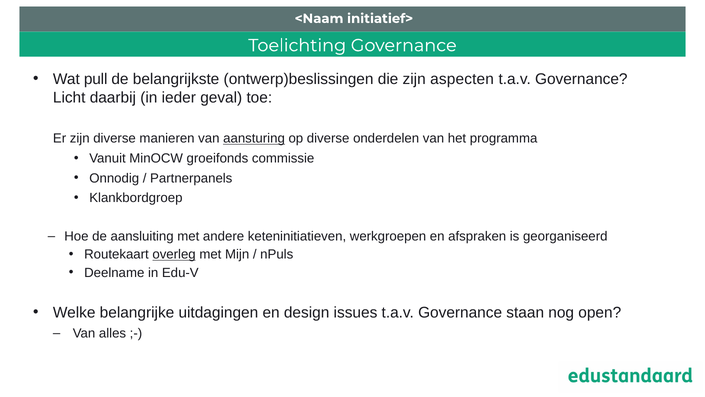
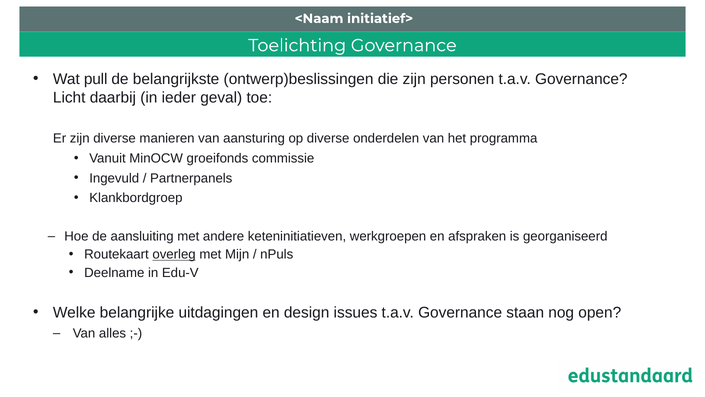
aspecten: aspecten -> personen
aansturing underline: present -> none
Onnodig: Onnodig -> Ingevuld
